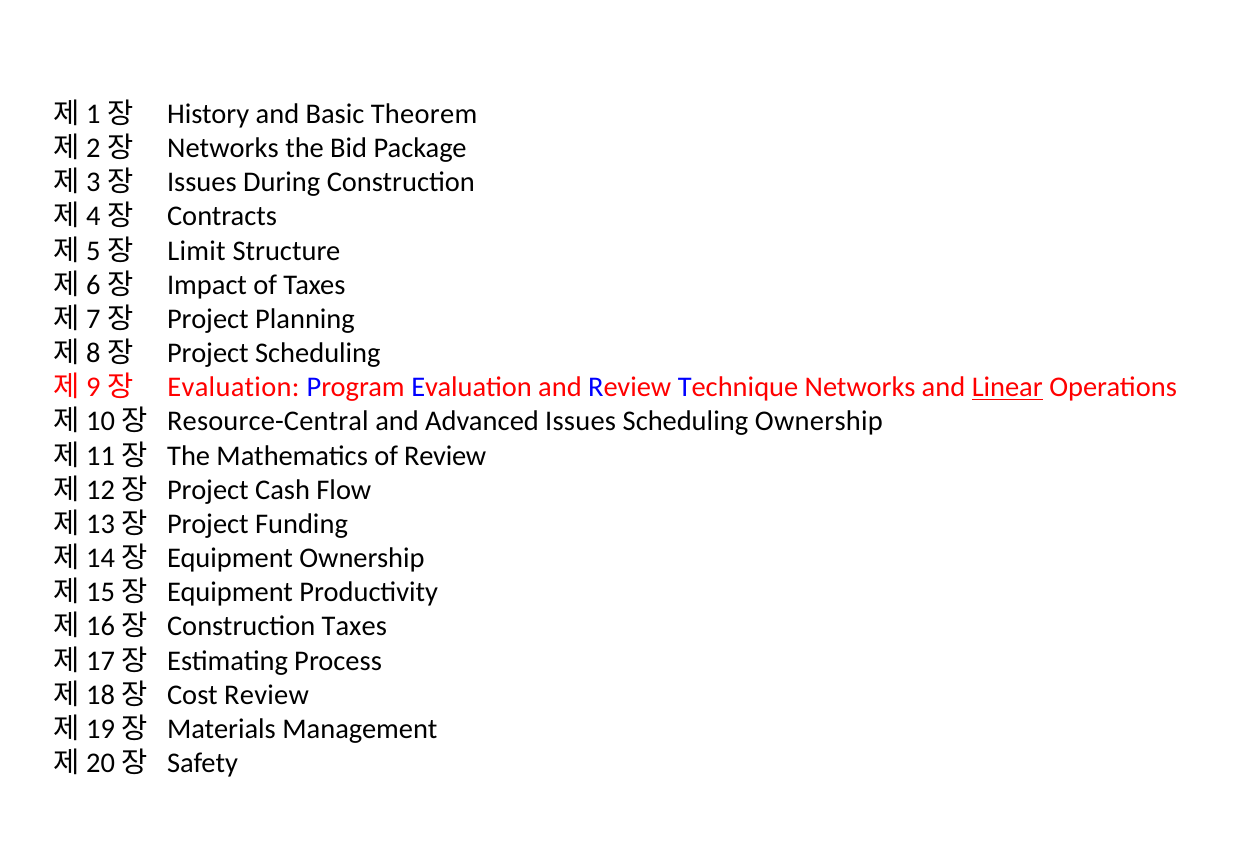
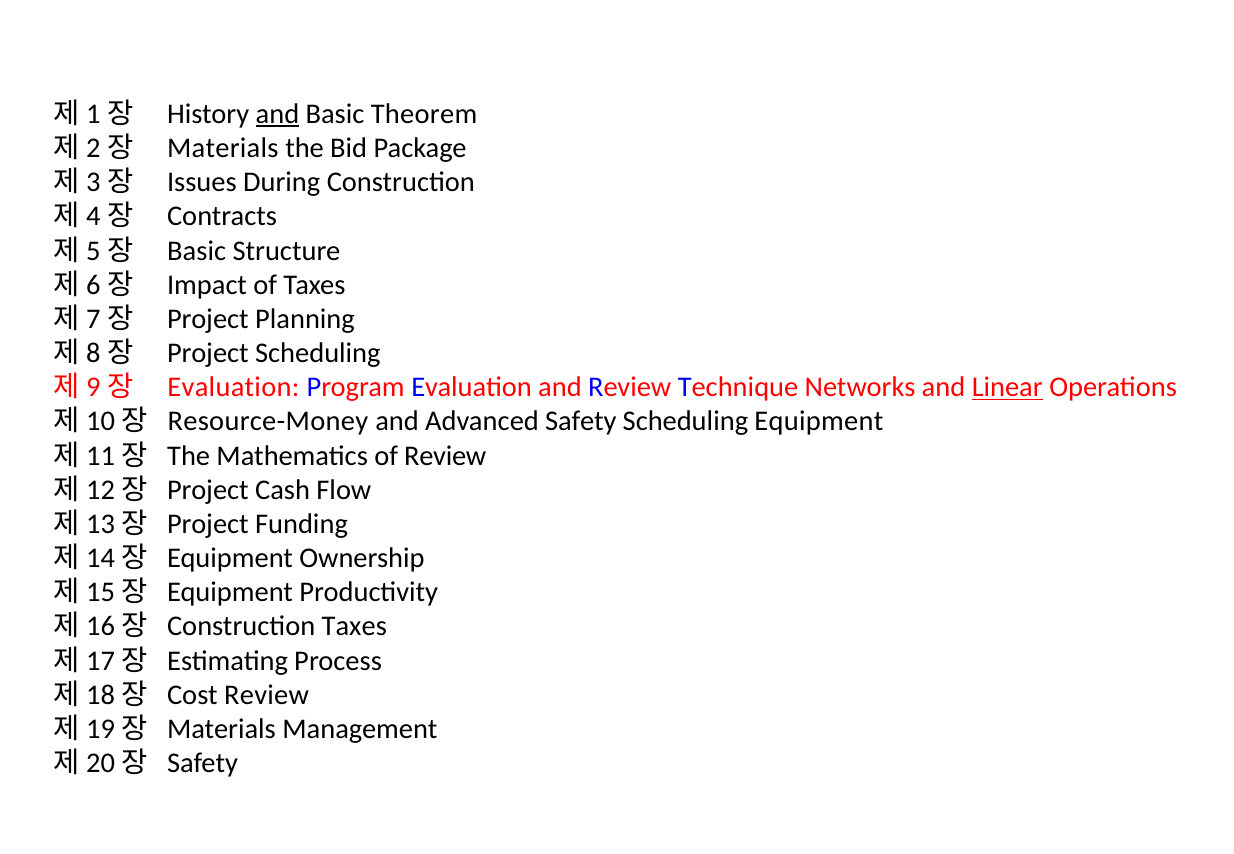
and at (277, 114) underline: none -> present
Networks at (223, 148): Networks -> Materials
Limit at (197, 251): Limit -> Basic
Resource-Central: Resource-Central -> Resource-Money
Advanced Issues: Issues -> Safety
Scheduling Ownership: Ownership -> Equipment
